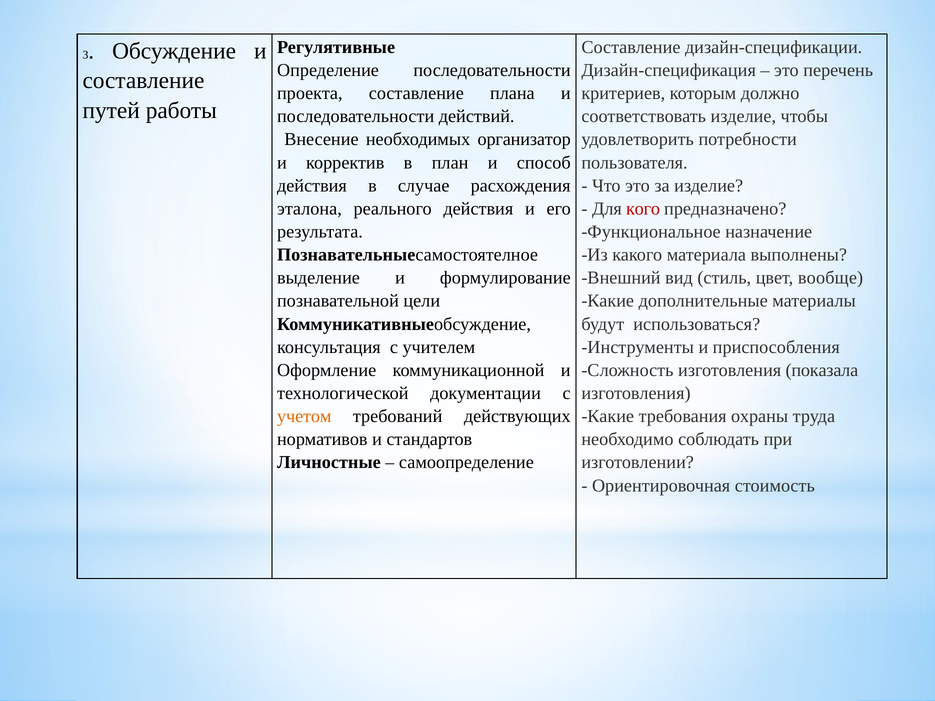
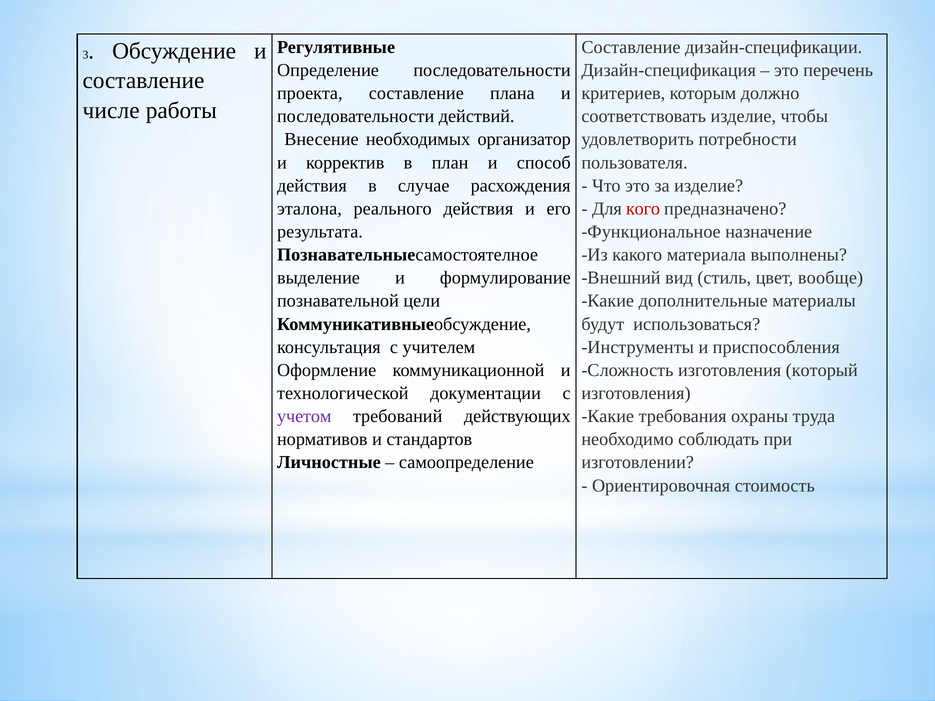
путей: путей -> числе
показала: показала -> который
учетом colour: orange -> purple
